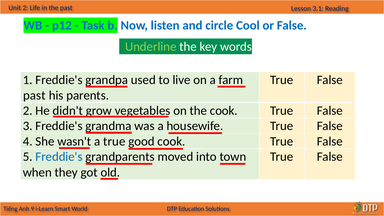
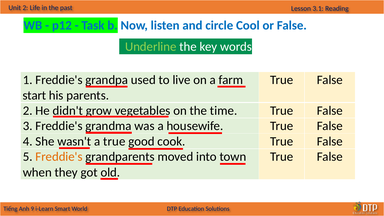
past at (34, 95): past -> start
the cook: cook -> time
Freddie's at (59, 157) colour: blue -> orange
